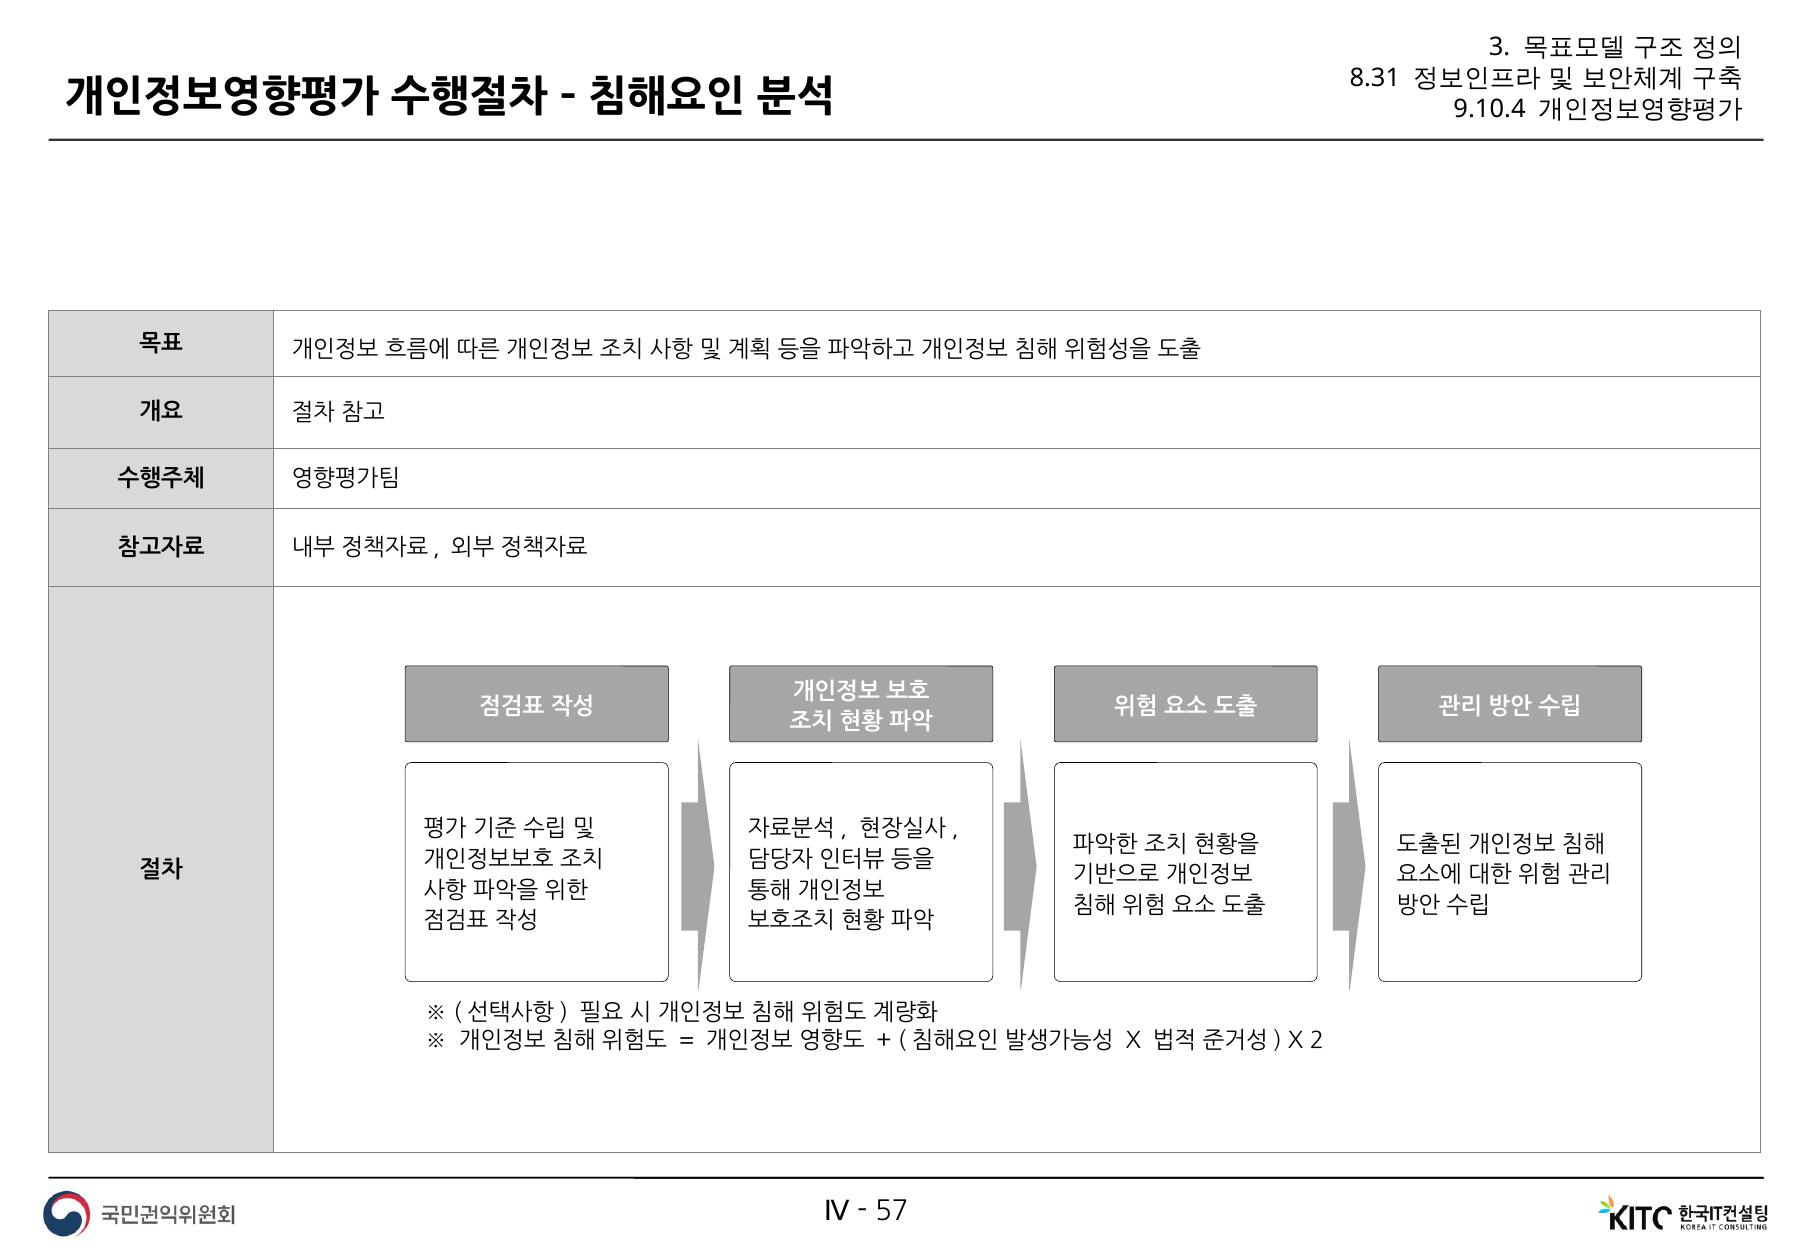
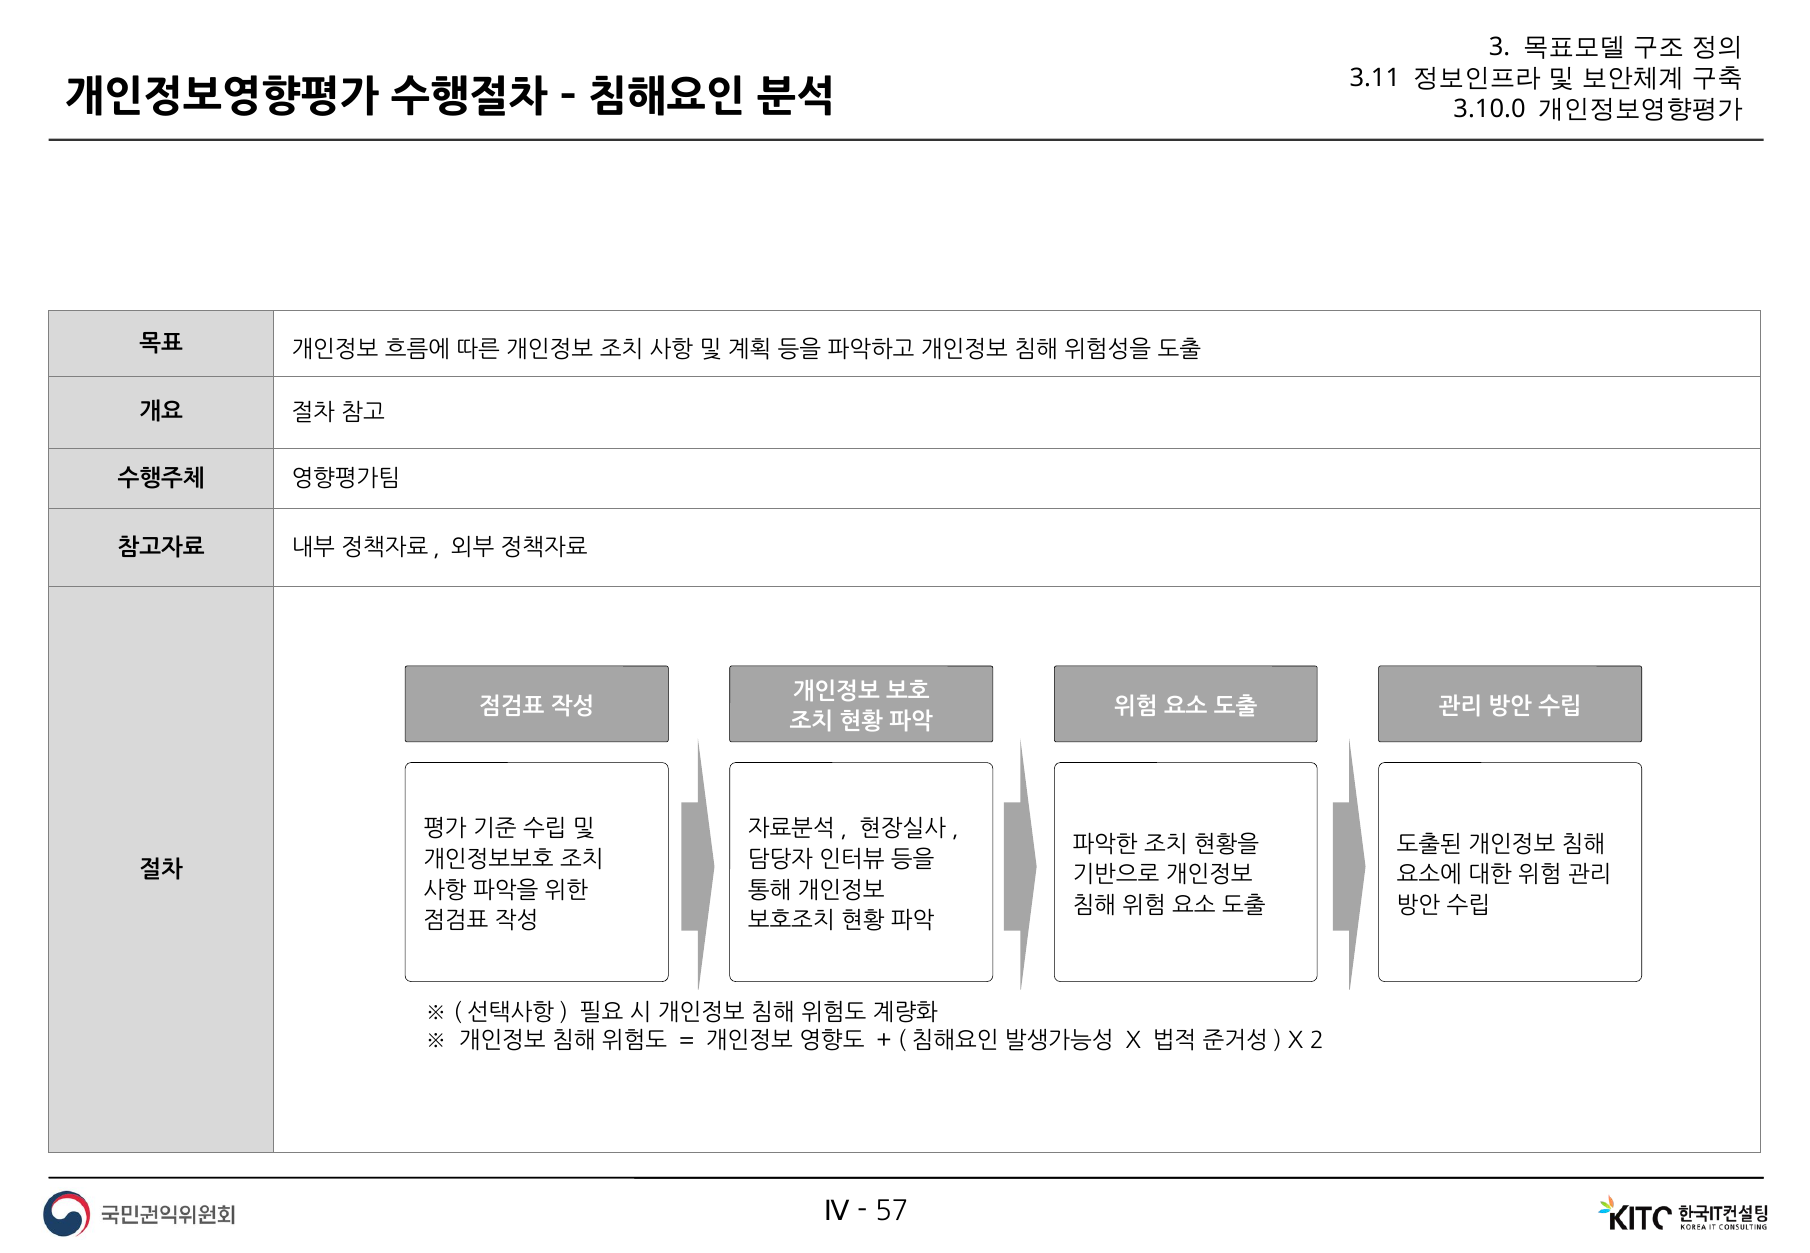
8.31: 8.31 -> 3.11
9.10.4: 9.10.4 -> 3.10.0
